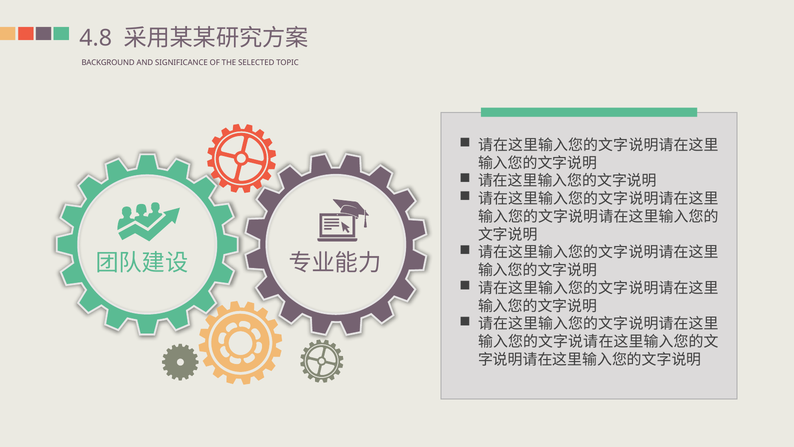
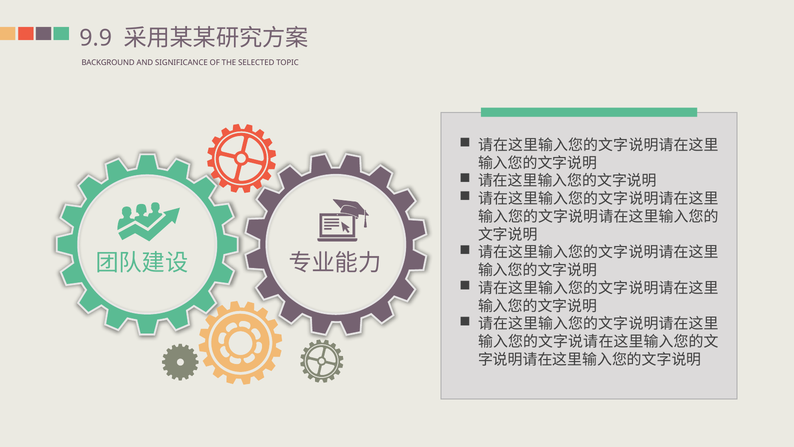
4.8: 4.8 -> 9.9
